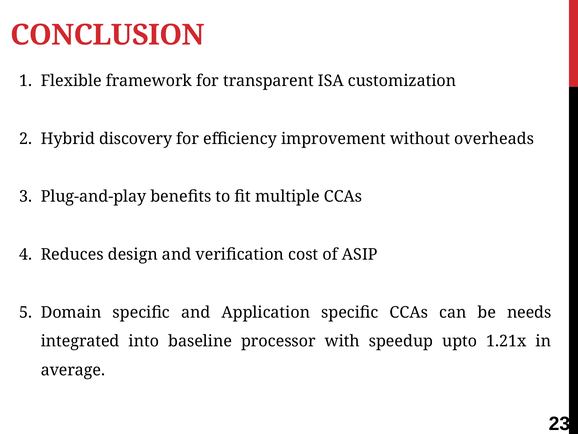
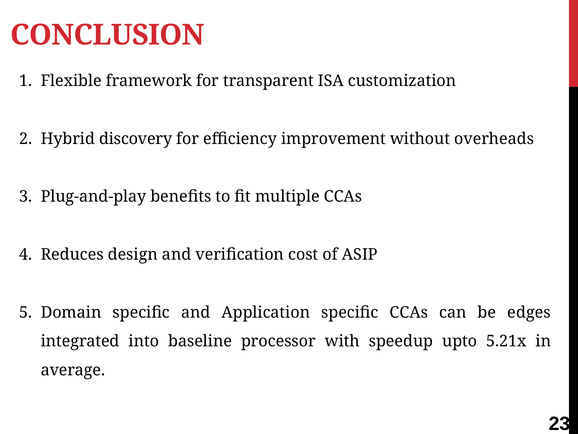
needs: needs -> edges
1.21x: 1.21x -> 5.21x
